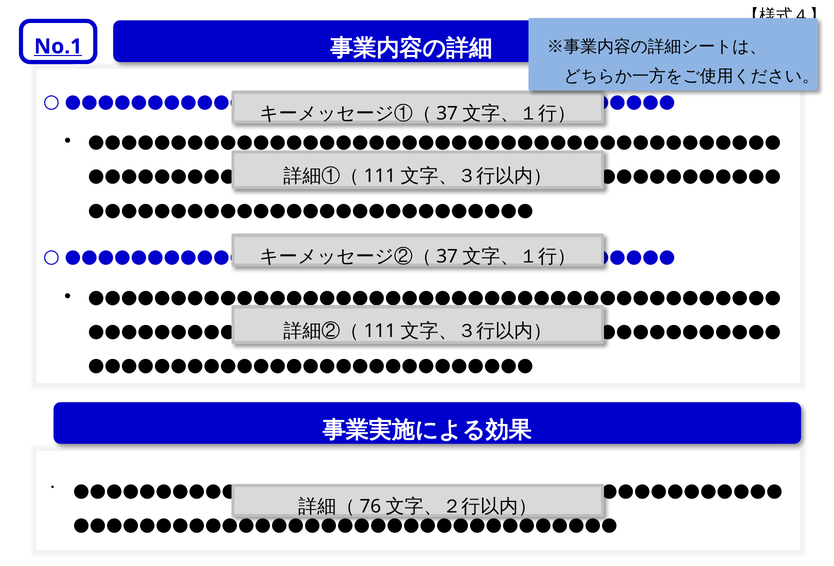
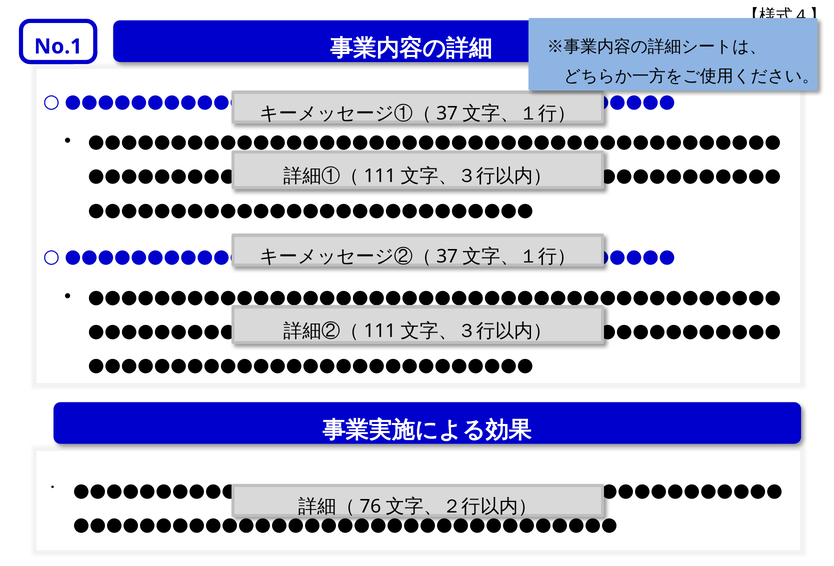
No.1 underline: present -> none
